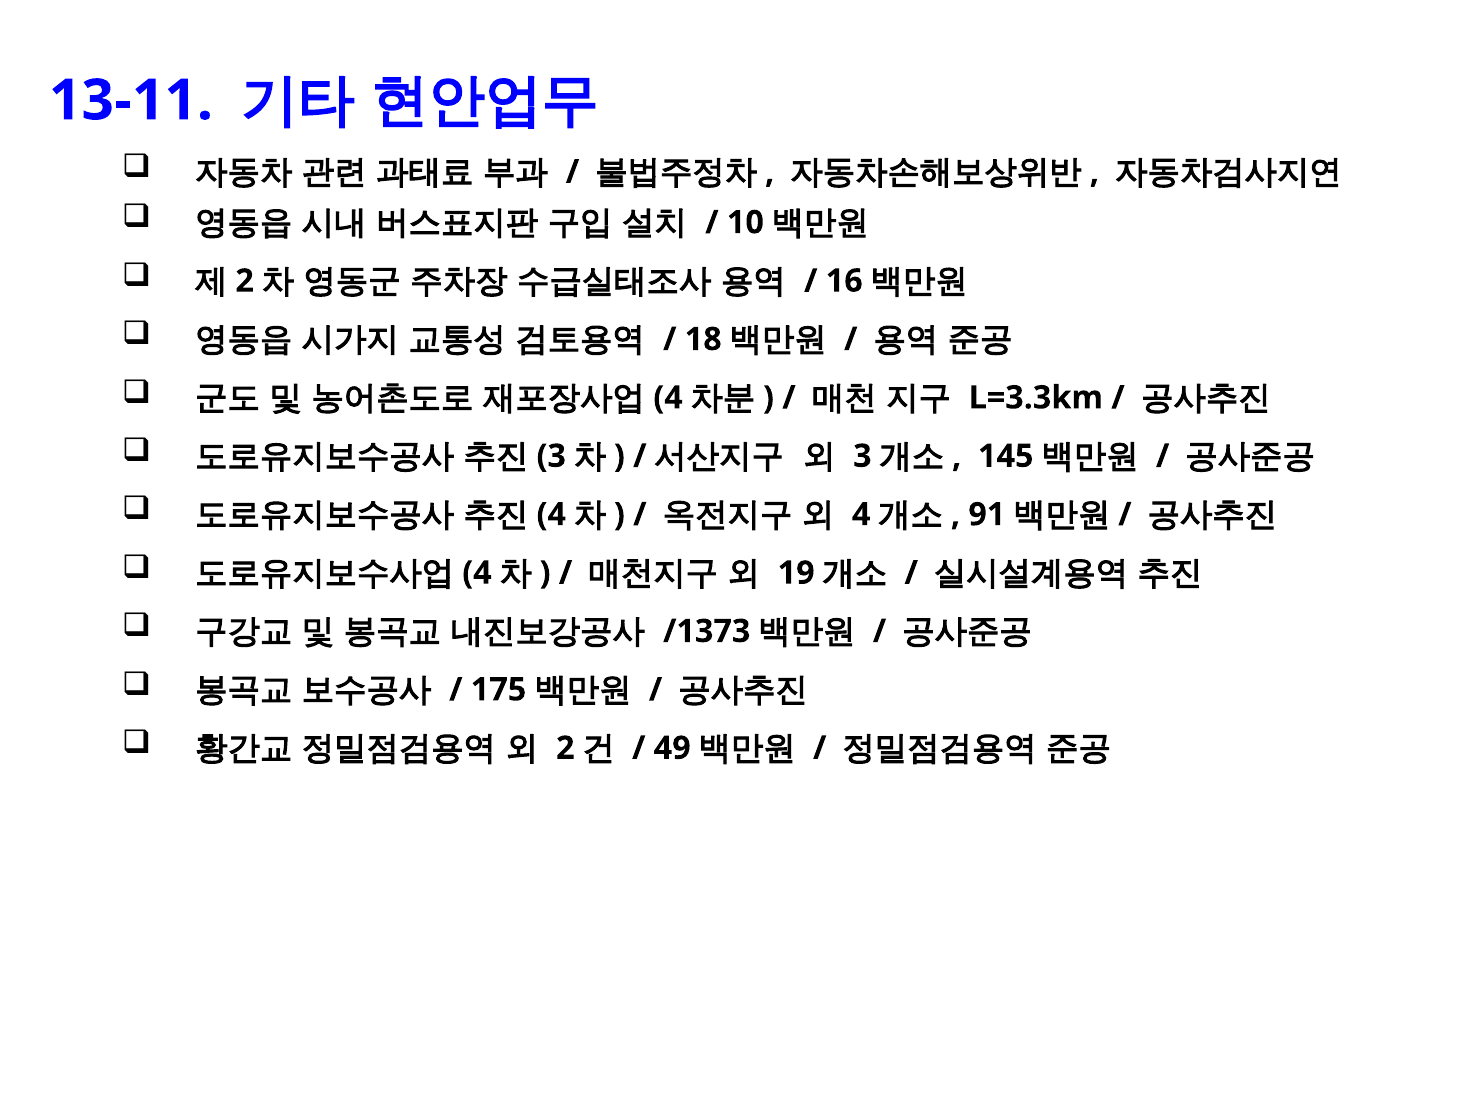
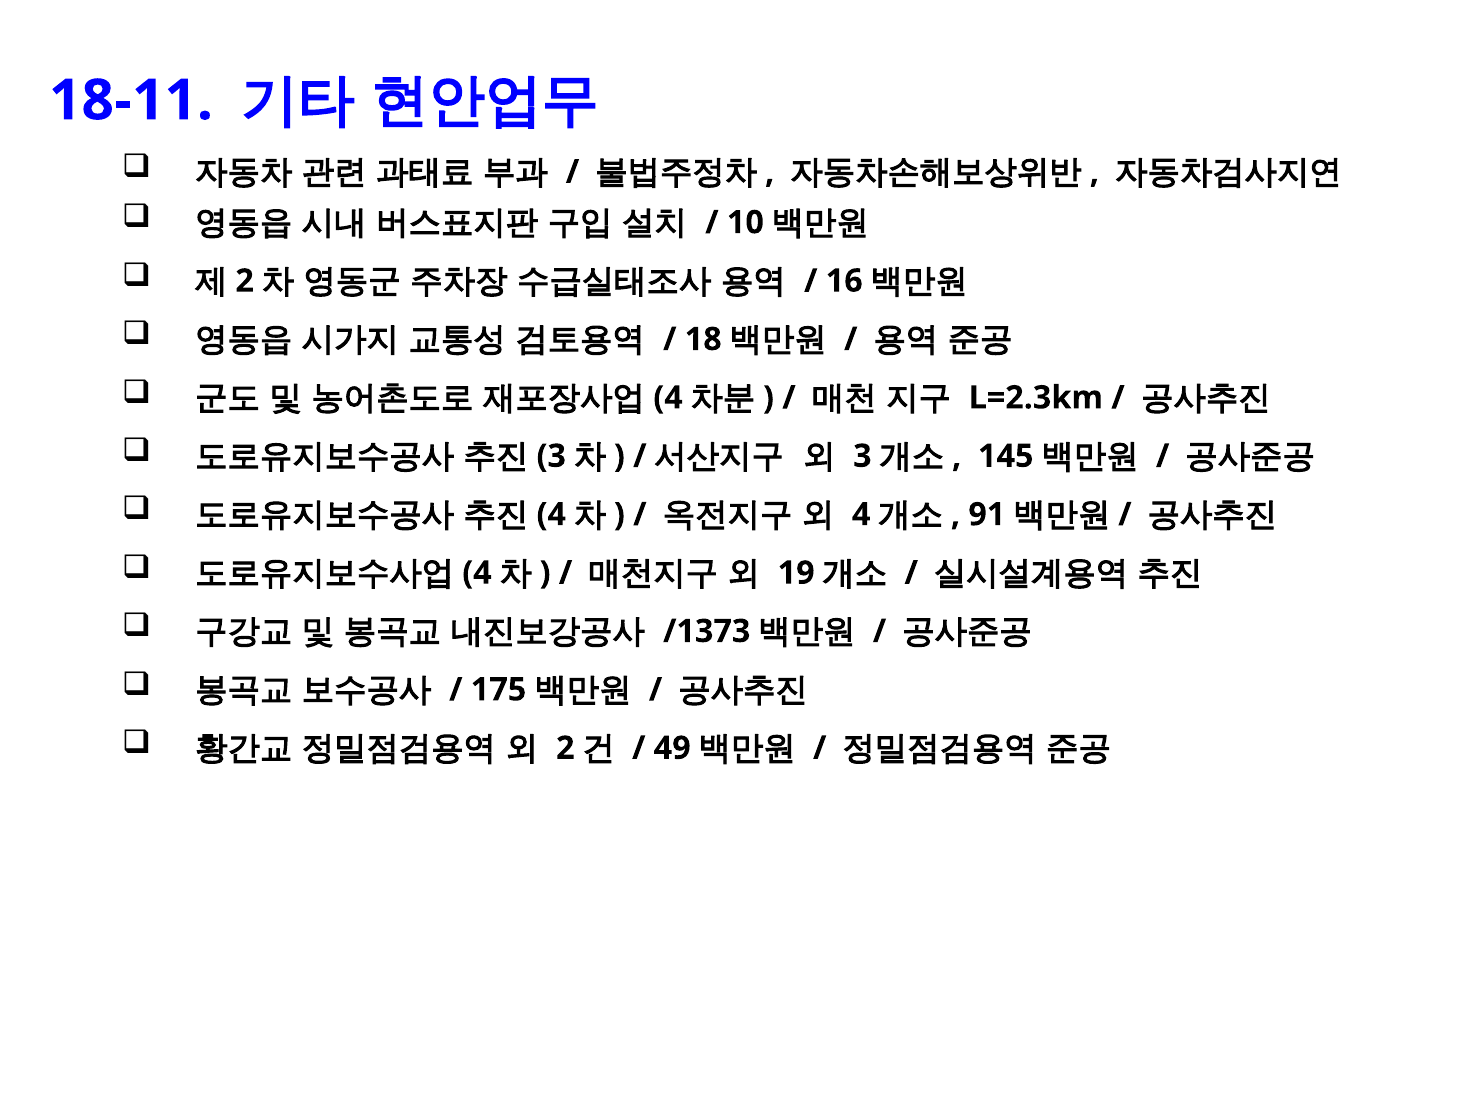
13-11: 13-11 -> 18-11
L=3.3km: L=3.3km -> L=2.3km
